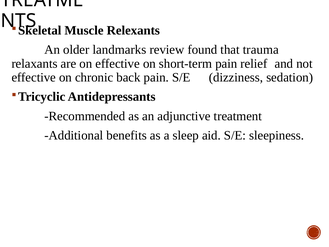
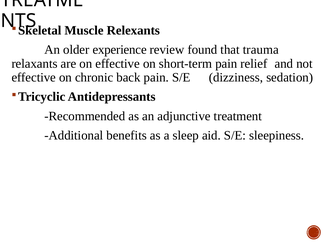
landmarks: landmarks -> experience
